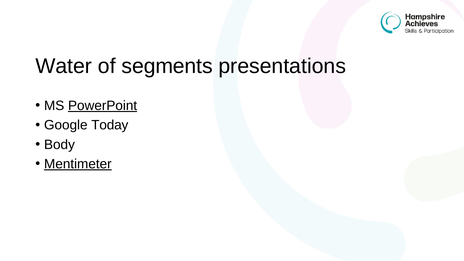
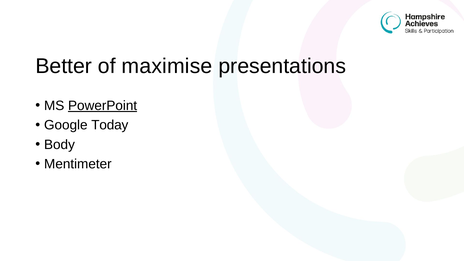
Water: Water -> Better
segments: segments -> maximise
Mentimeter underline: present -> none
